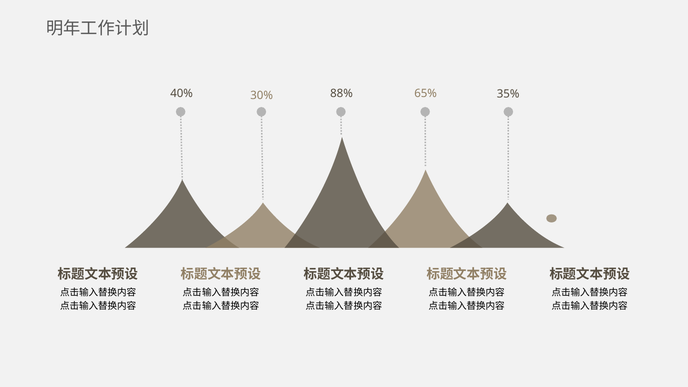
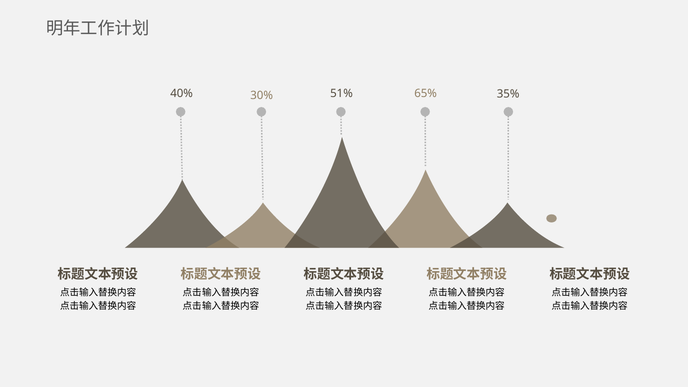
88%: 88% -> 51%
